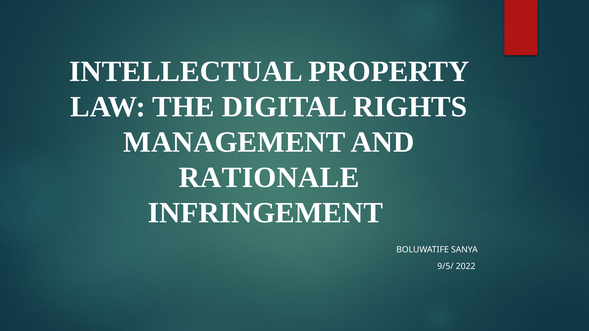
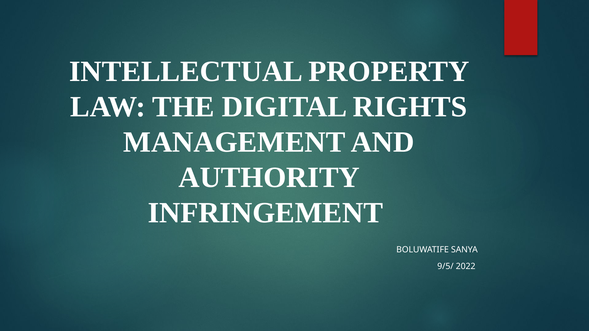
RATIONALE: RATIONALE -> AUTHORITY
